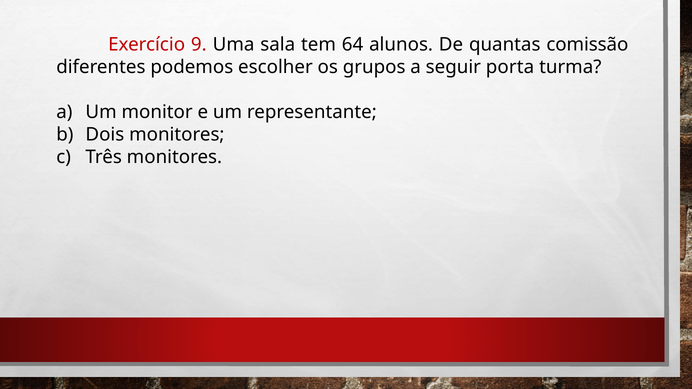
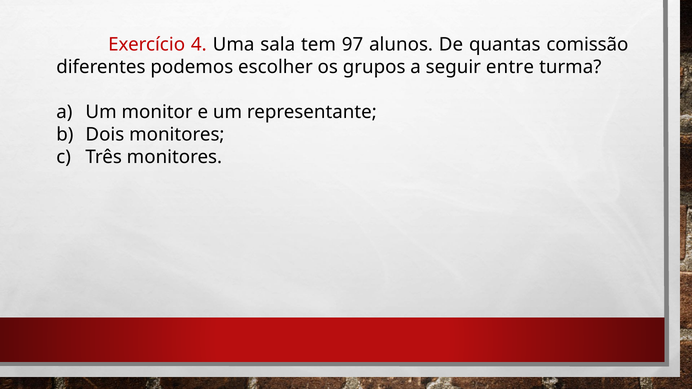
9: 9 -> 4
64: 64 -> 97
porta: porta -> entre
